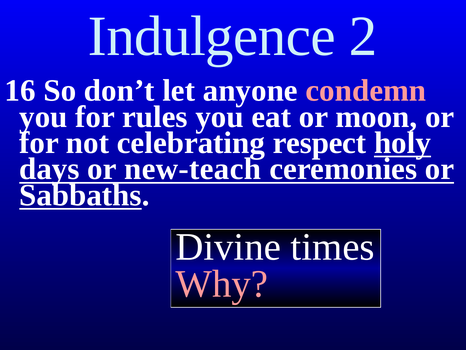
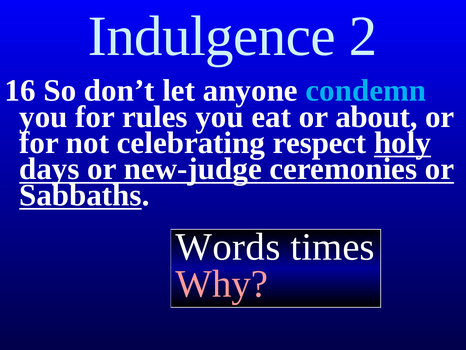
condemn colour: pink -> light blue
moon: moon -> about
new-teach: new-teach -> new-judge
Divine: Divine -> Words
